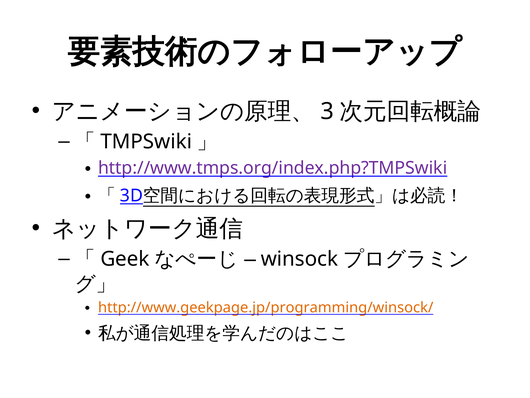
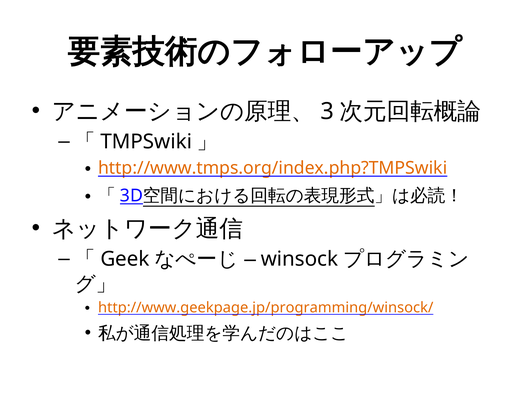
http://www.tmps.org/index.php?TMPSwiki colour: purple -> orange
